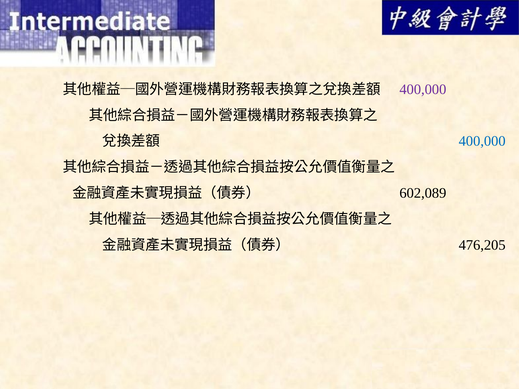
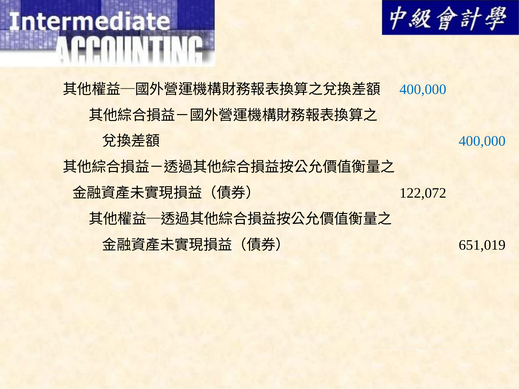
400,000 at (423, 89) colour: purple -> blue
602,089: 602,089 -> 122,072
476,205: 476,205 -> 651,019
